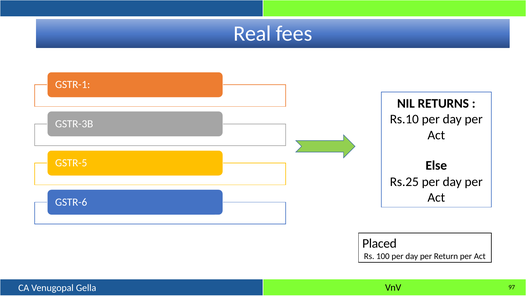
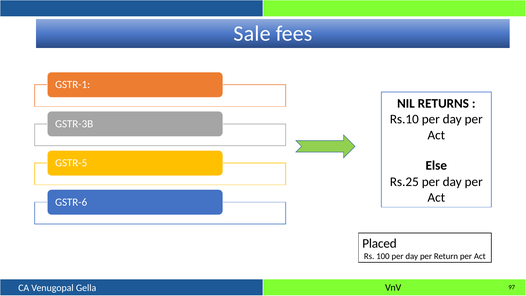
Real: Real -> Sale
